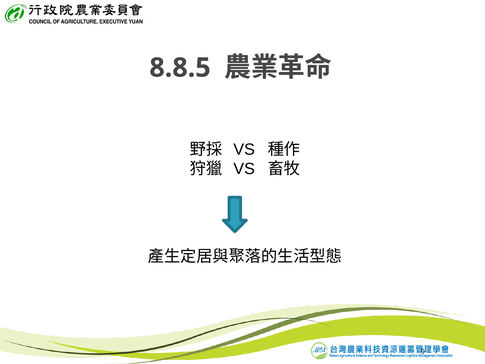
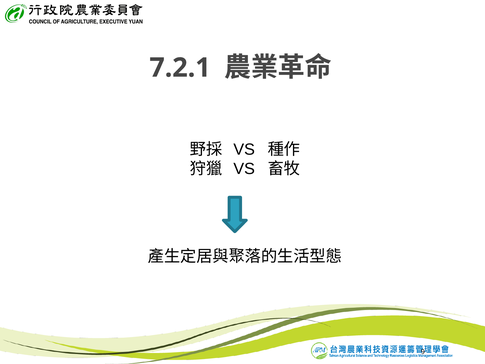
8.8.5: 8.8.5 -> 7.2.1
